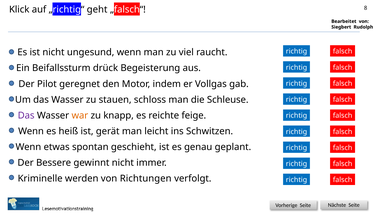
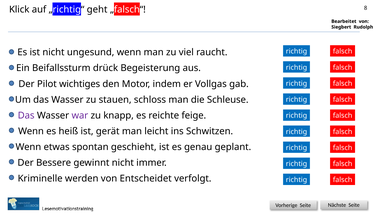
geregnet: geregnet -> wichtiges
war colour: orange -> purple
Richtungen: Richtungen -> Entscheidet
